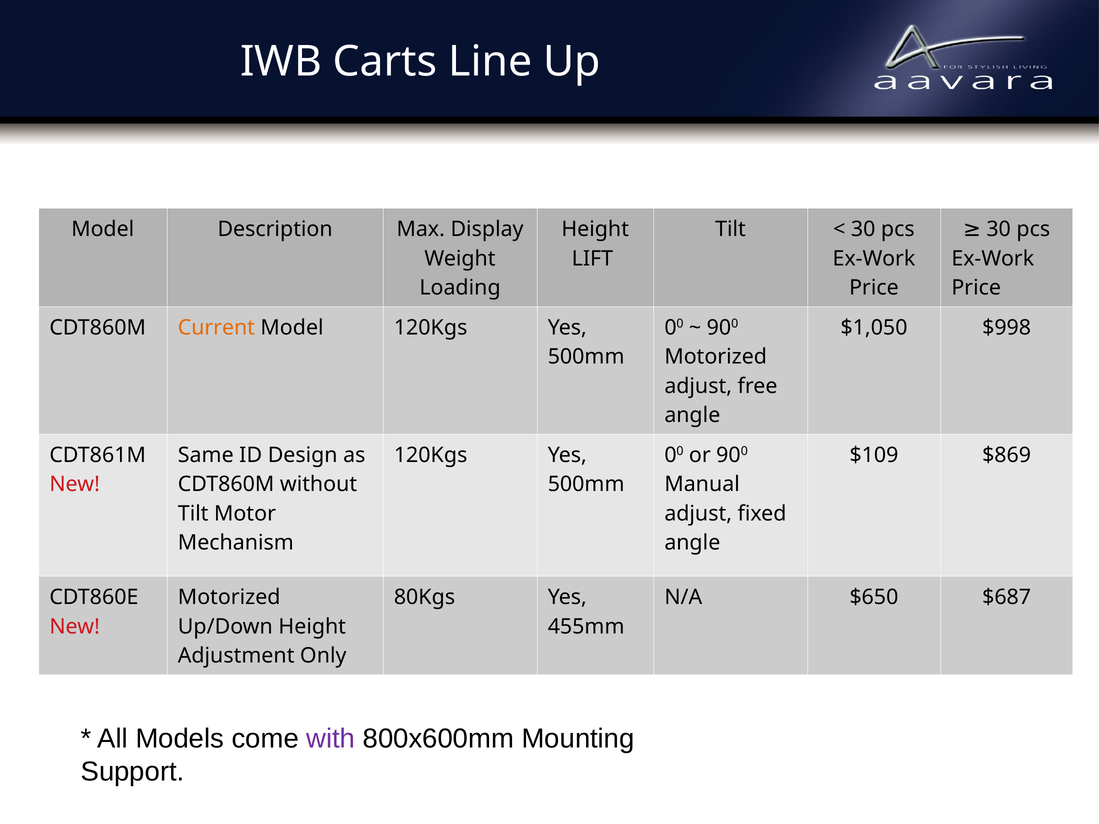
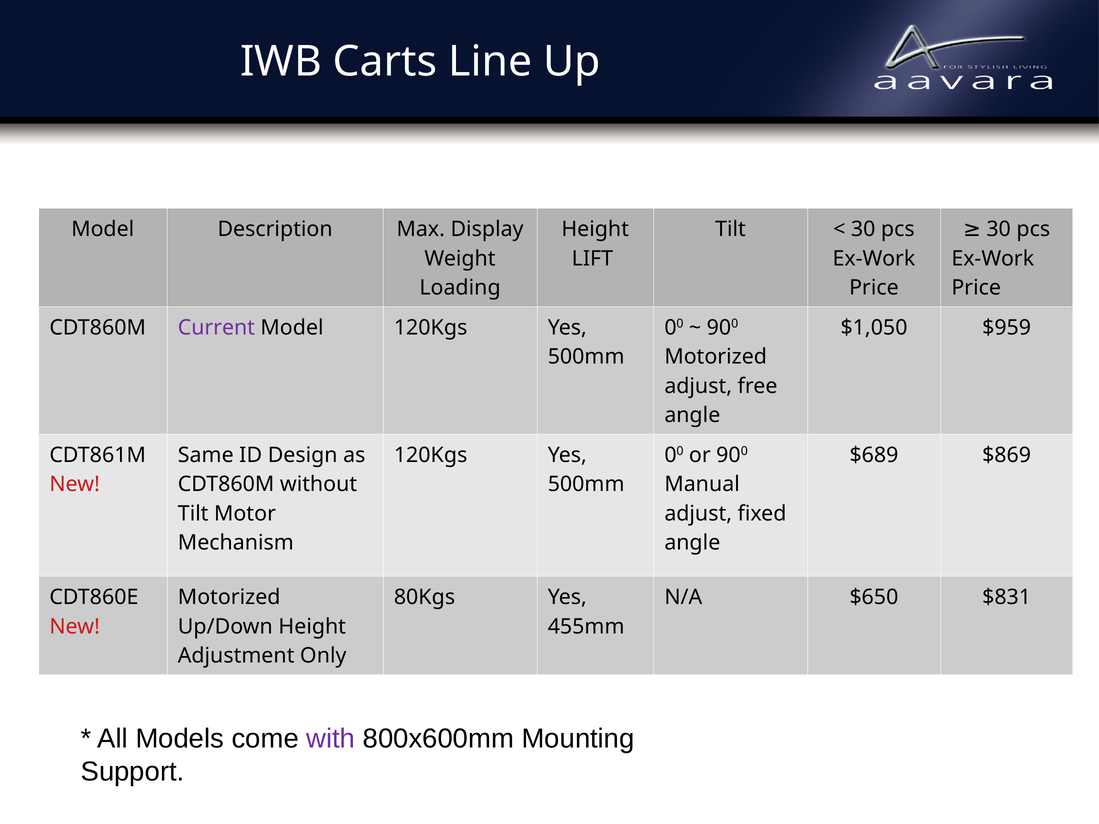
Current colour: orange -> purple
$998: $998 -> $959
$109: $109 -> $689
$687: $687 -> $831
